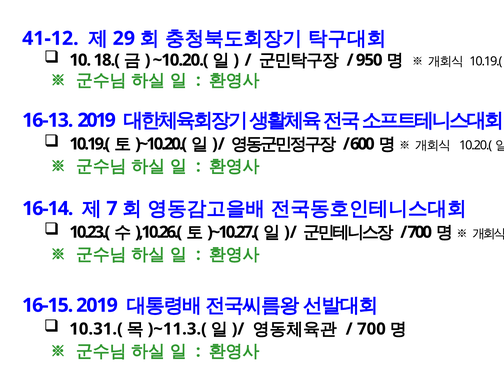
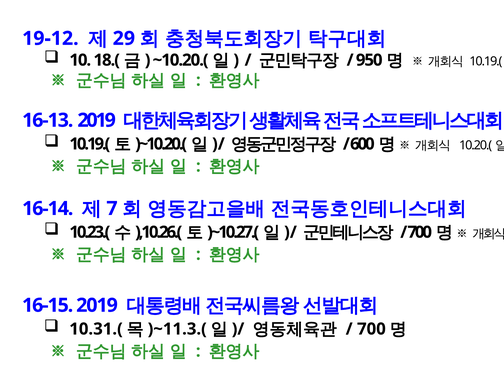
41-12: 41-12 -> 19-12
